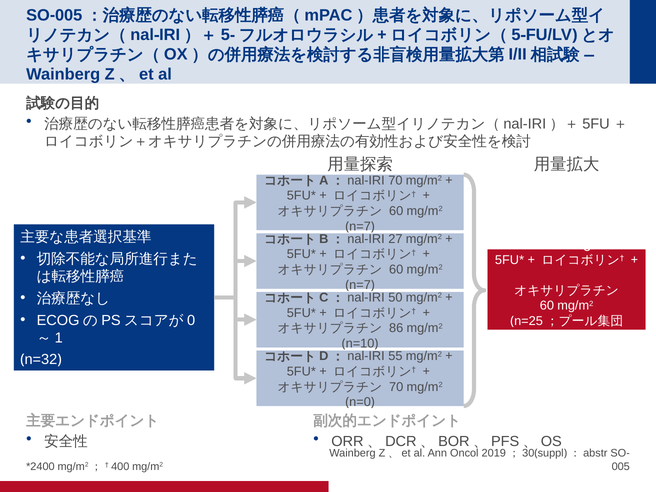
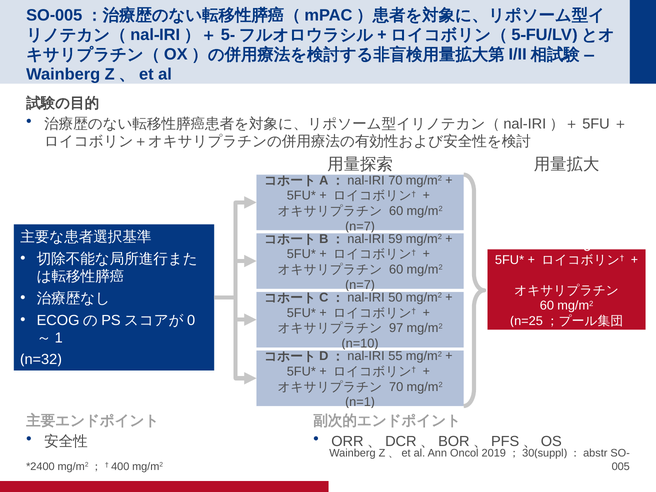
27: 27 -> 59
86: 86 -> 97
n=0: n=0 -> n=1
